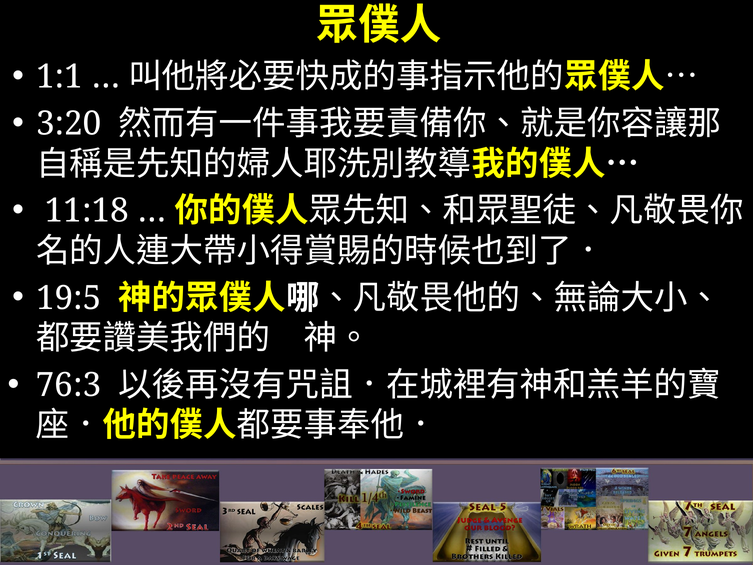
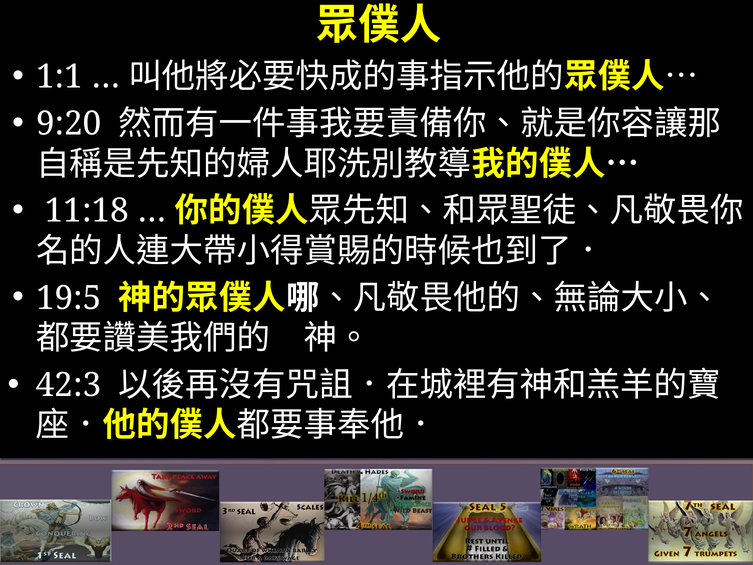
3:20: 3:20 -> 9:20
76:3: 76:3 -> 42:3
